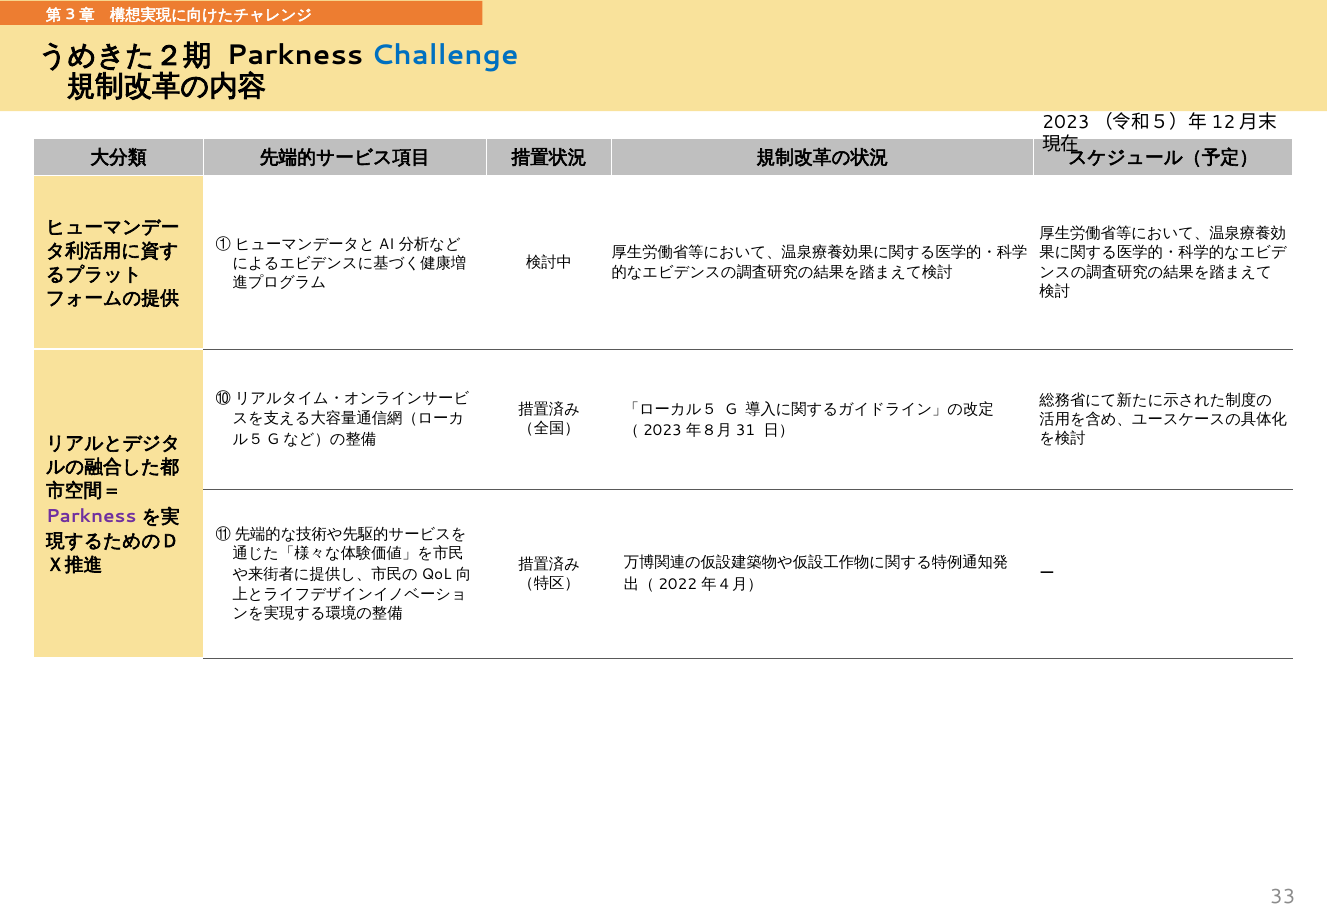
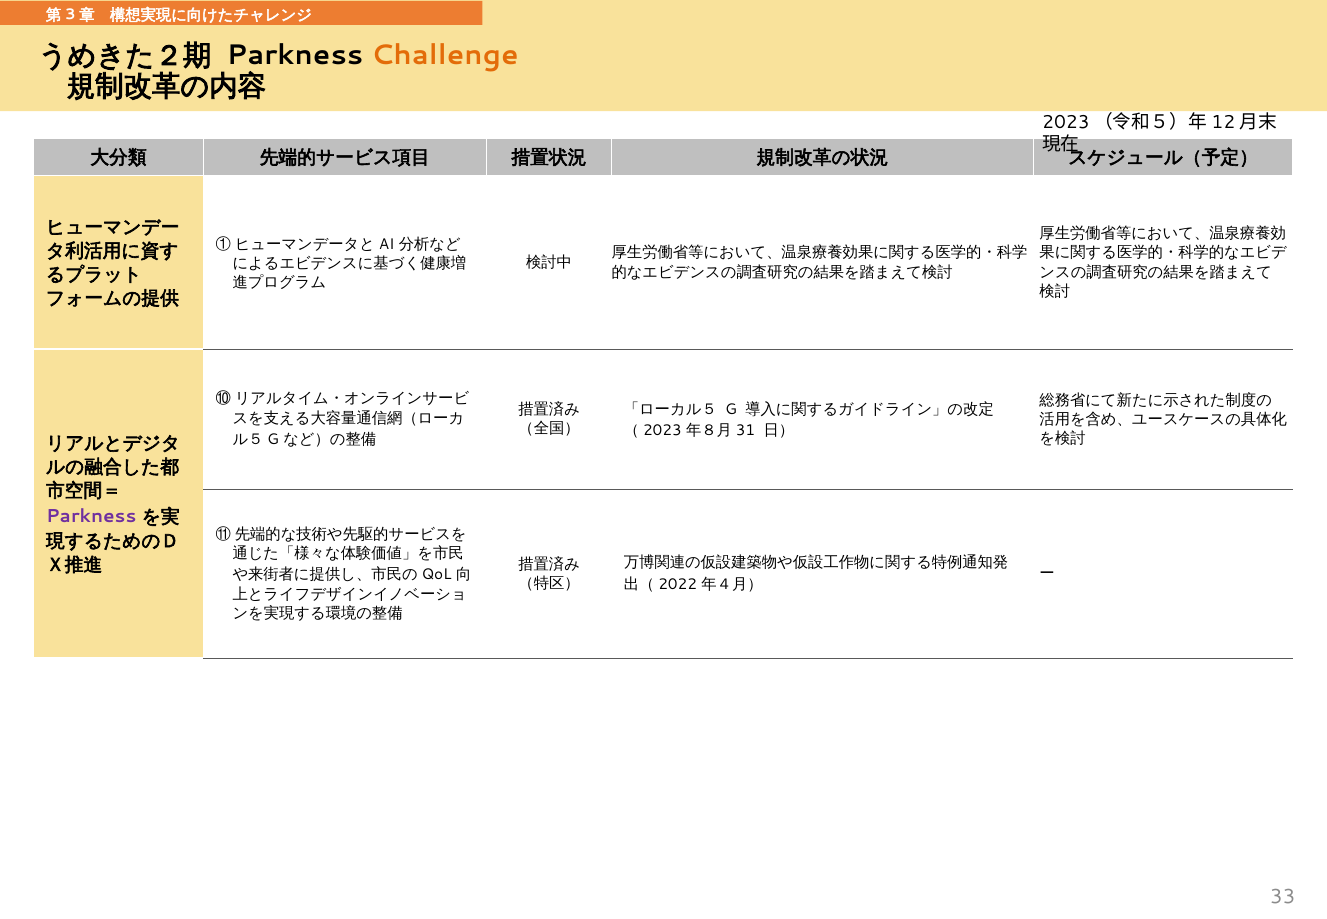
Challenge colour: blue -> orange
